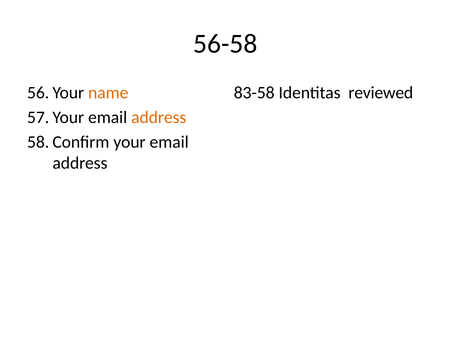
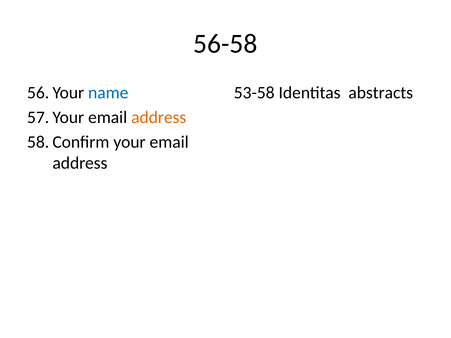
name colour: orange -> blue
83-58: 83-58 -> 53-58
reviewed: reviewed -> abstracts
